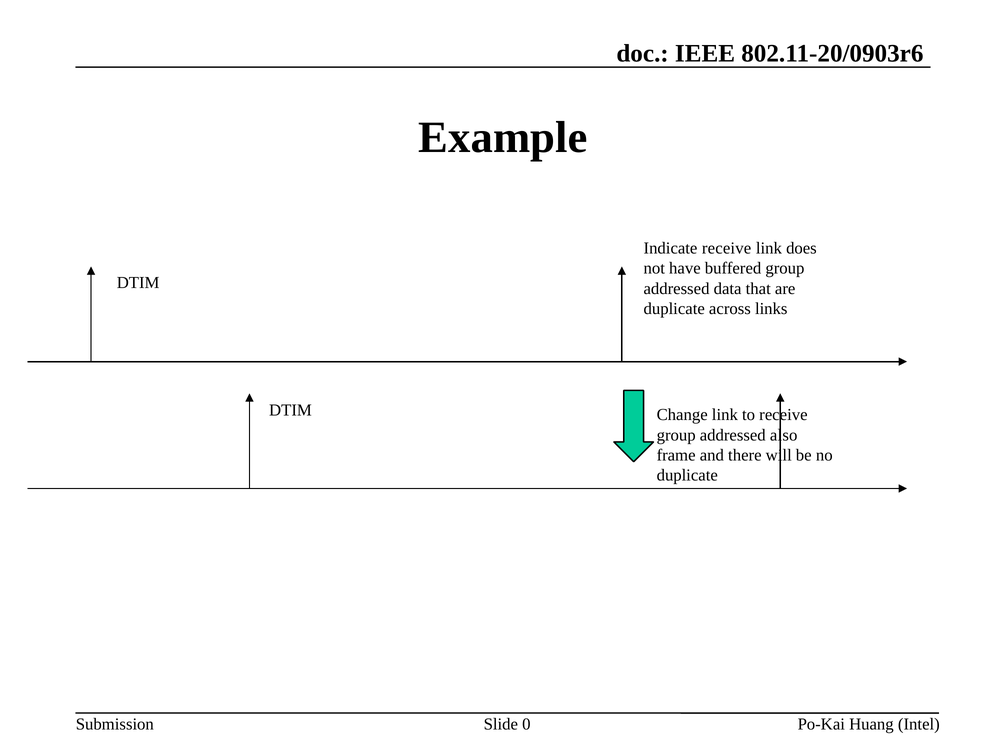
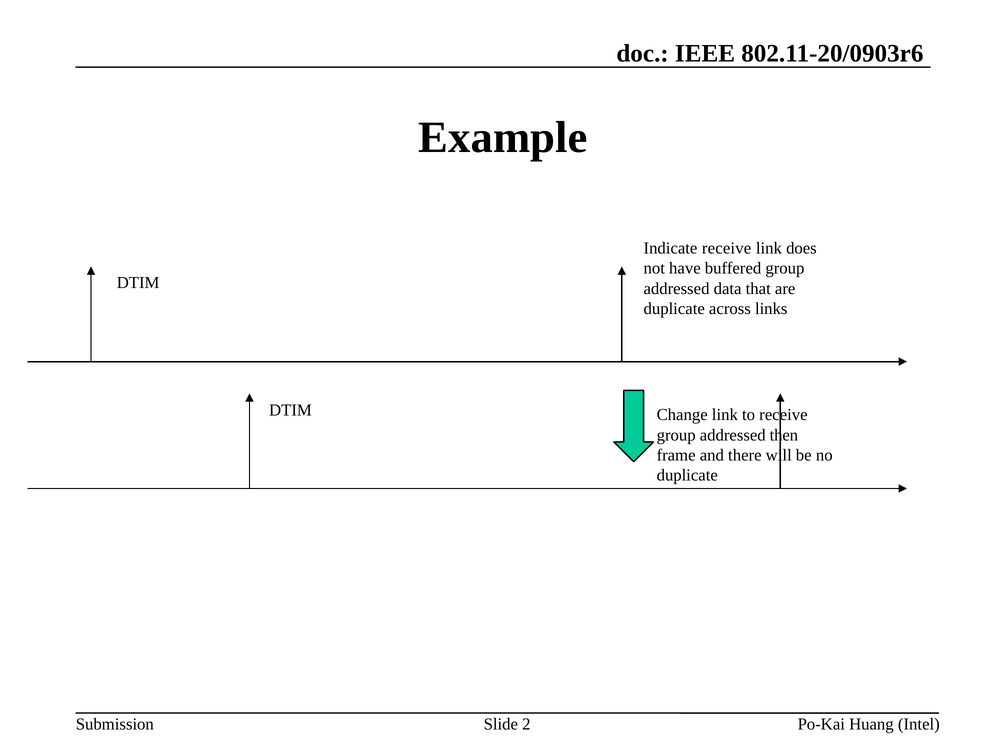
also: also -> then
0: 0 -> 2
